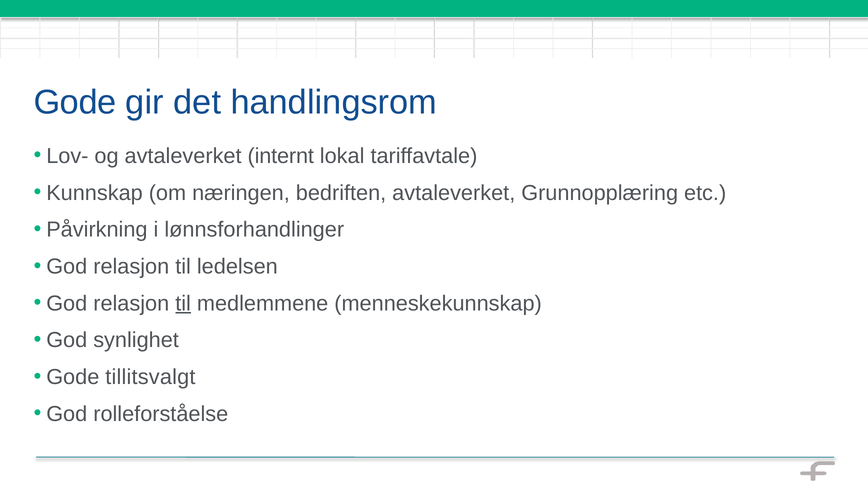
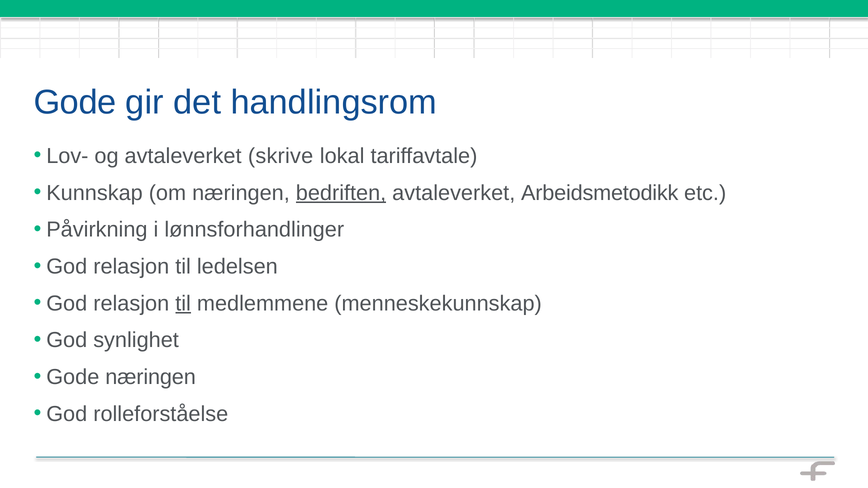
internt: internt -> skrive
bedriften underline: none -> present
Grunnopplæring: Grunnopplæring -> Arbeidsmetodikk
Gode tillitsvalgt: tillitsvalgt -> næringen
